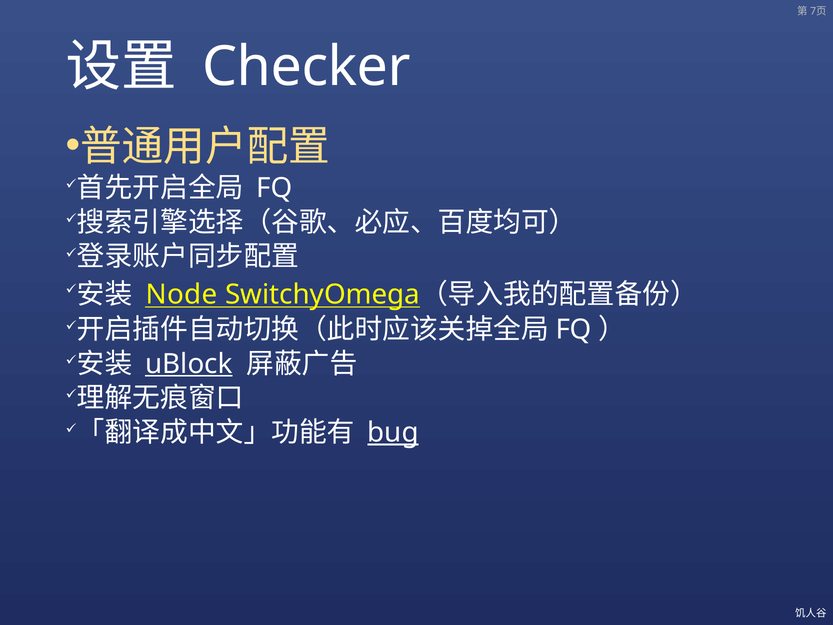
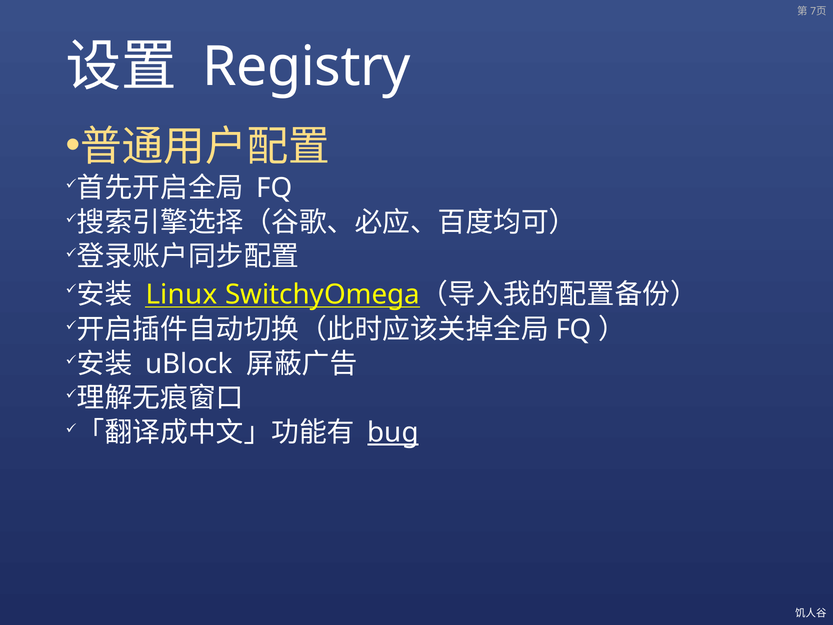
Checker: Checker -> Registry
Node: Node -> Linux
uBlock underline: present -> none
